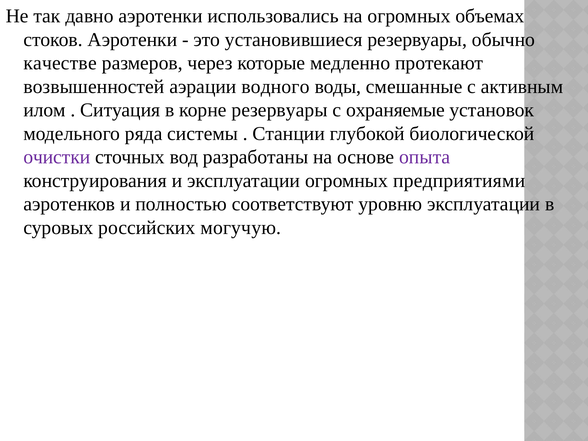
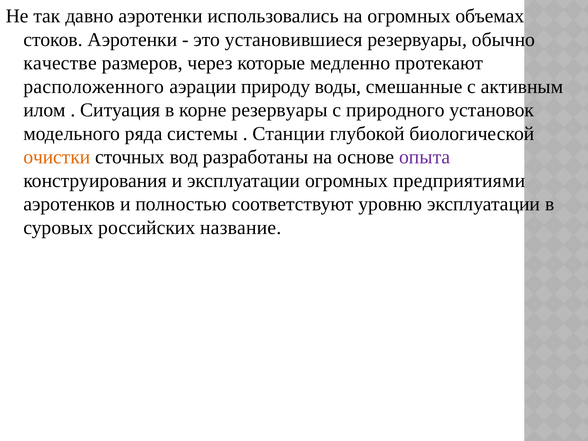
возвышенностей: возвышенностей -> расположенного
водного: водного -> природу
охраняемые: охраняемые -> природного
очистки colour: purple -> orange
могучую: могучую -> название
